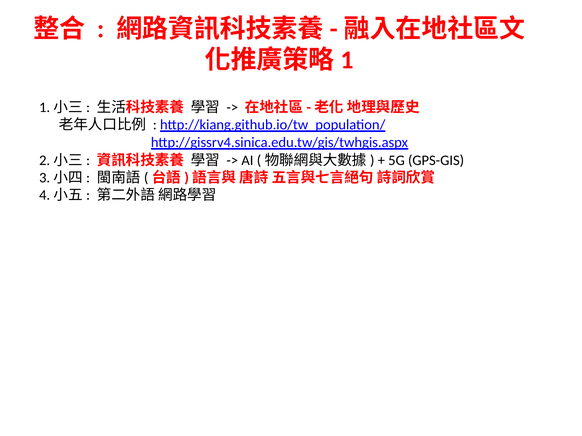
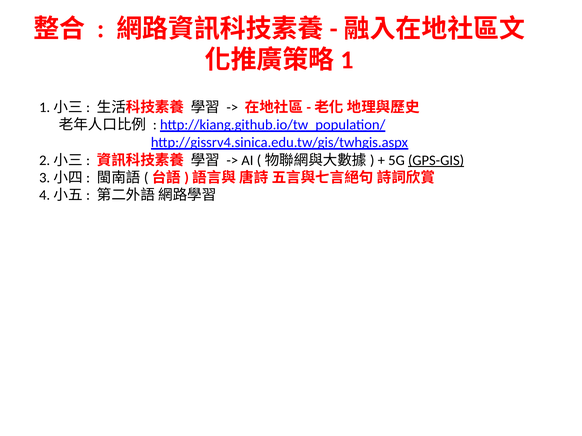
GPS-GIS underline: none -> present
